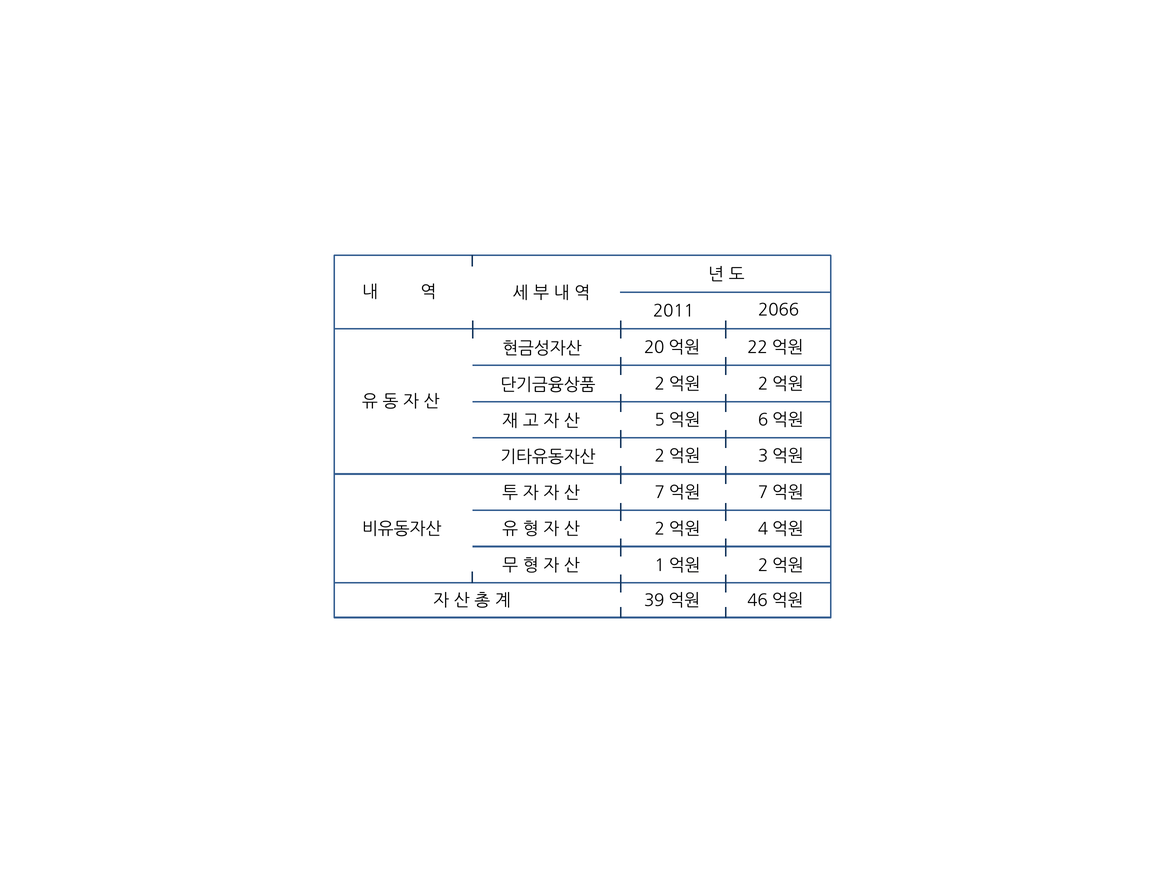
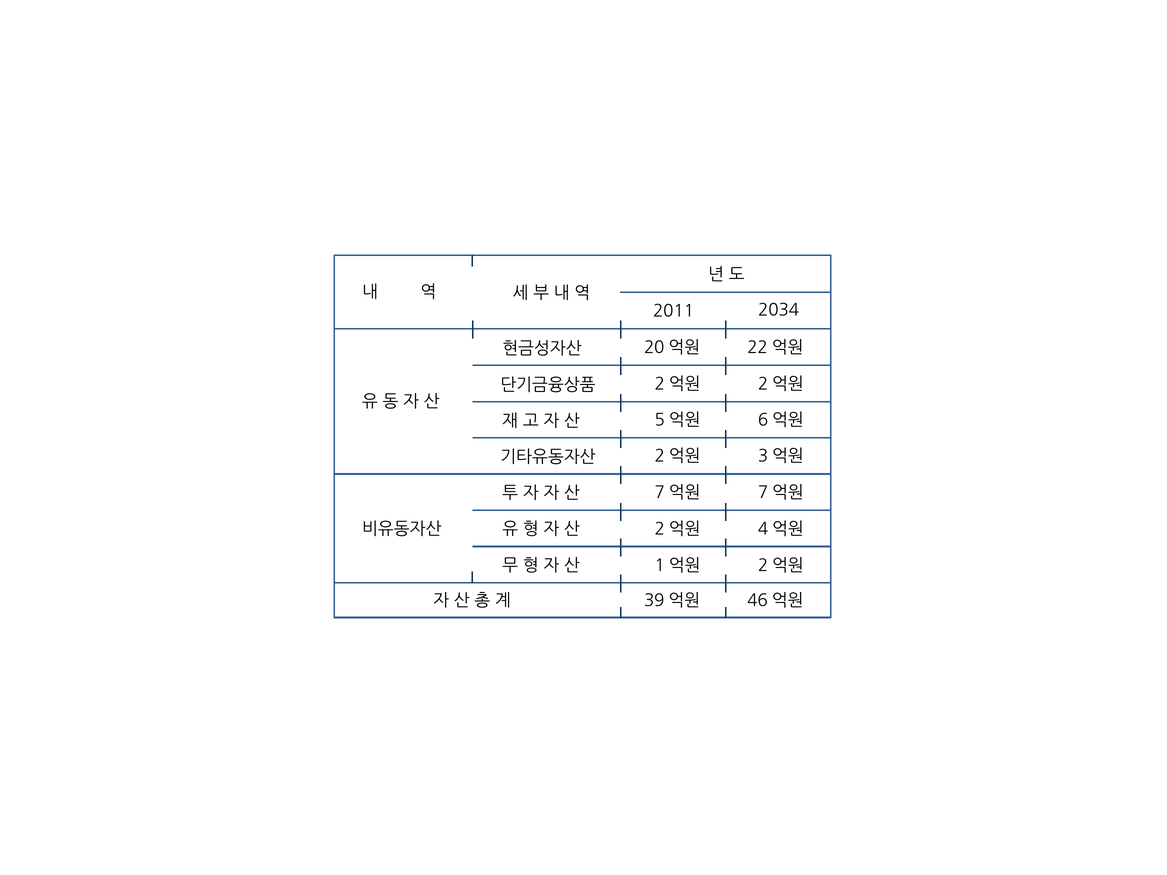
2066: 2066 -> 2034
